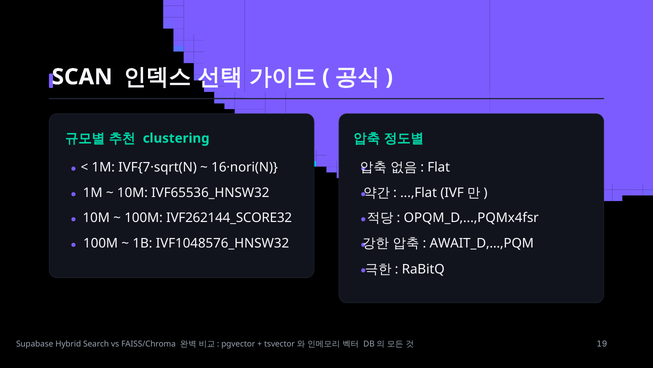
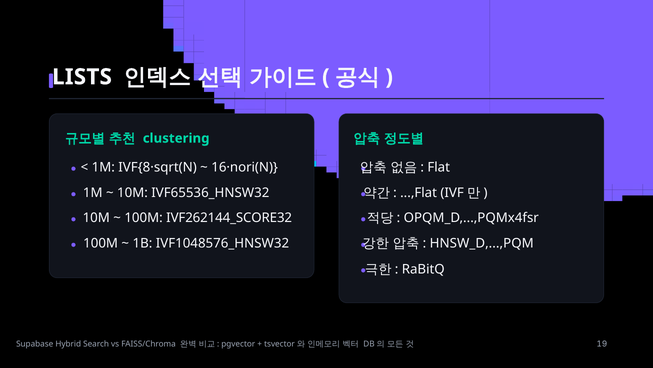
SCAN: SCAN -> LISTS
IVF{7·sqrt(N: IVF{7·sqrt(N -> IVF{8·sqrt(N
AWAIT_D,...,PQM: AWAIT_D,...,PQM -> HNSW_D,...,PQM
